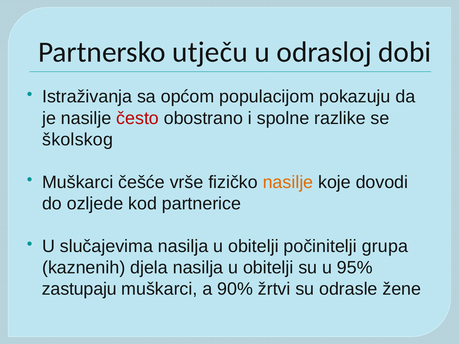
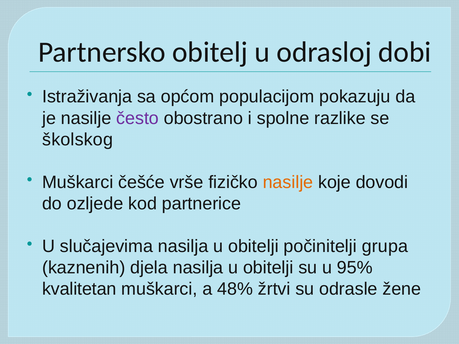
utječu: utječu -> obitelj
često colour: red -> purple
zastupaju: zastupaju -> kvalitetan
90%: 90% -> 48%
